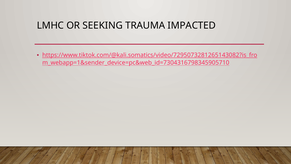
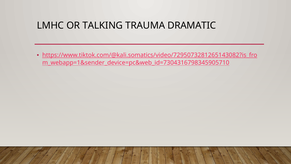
SEEKING: SEEKING -> TALKING
IMPACTED: IMPACTED -> DRAMATIC
